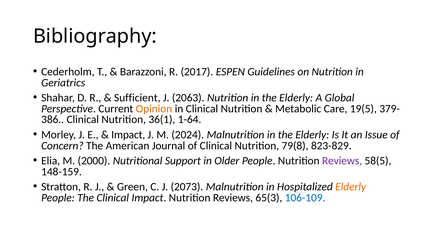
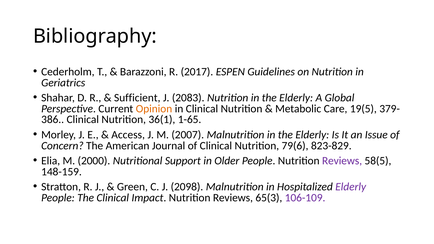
2063: 2063 -> 2083
1-64: 1-64 -> 1-65
Impact at (128, 135): Impact -> Access
2024: 2024 -> 2007
79(8: 79(8 -> 79(6
2073: 2073 -> 2098
Elderly at (351, 187) colour: orange -> purple
106-109 colour: blue -> purple
